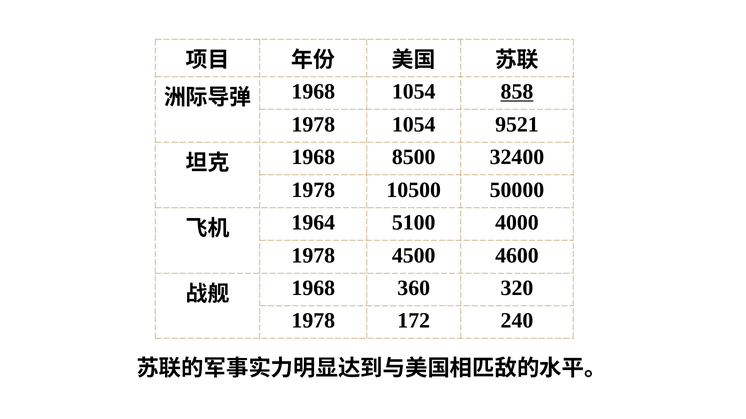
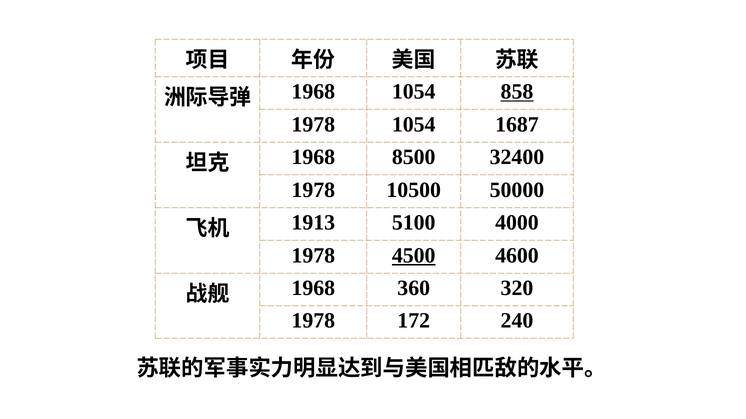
9521: 9521 -> 1687
1964: 1964 -> 1913
4500 underline: none -> present
